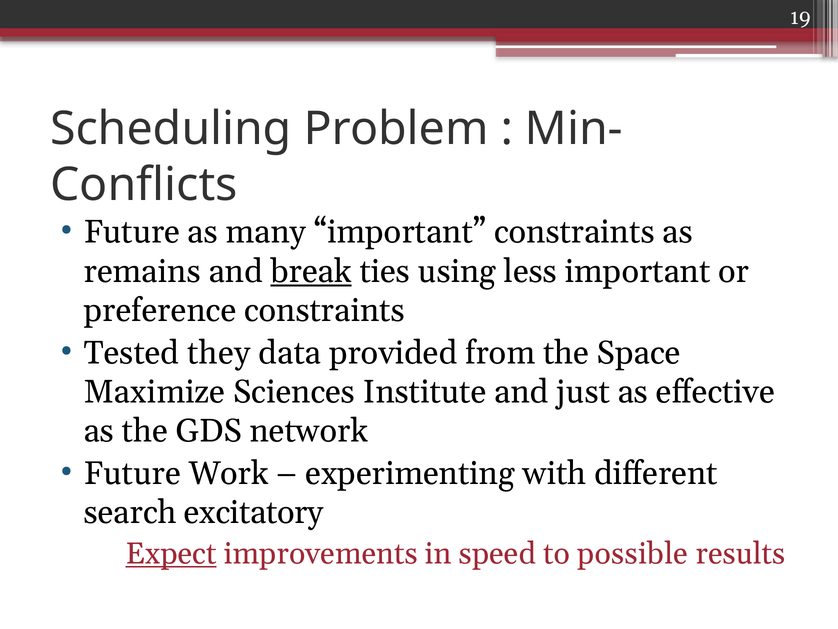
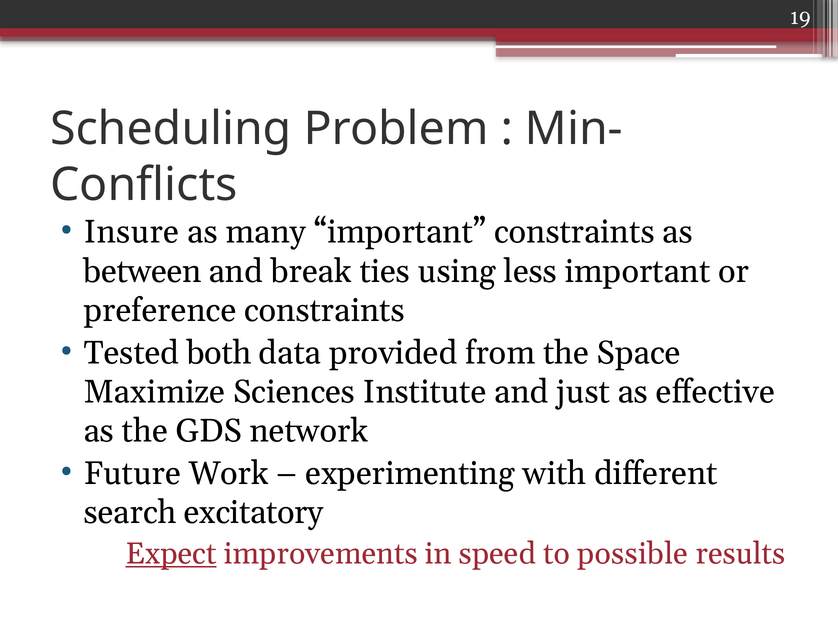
Future at (132, 232): Future -> Insure
remains: remains -> between
break underline: present -> none
they: they -> both
